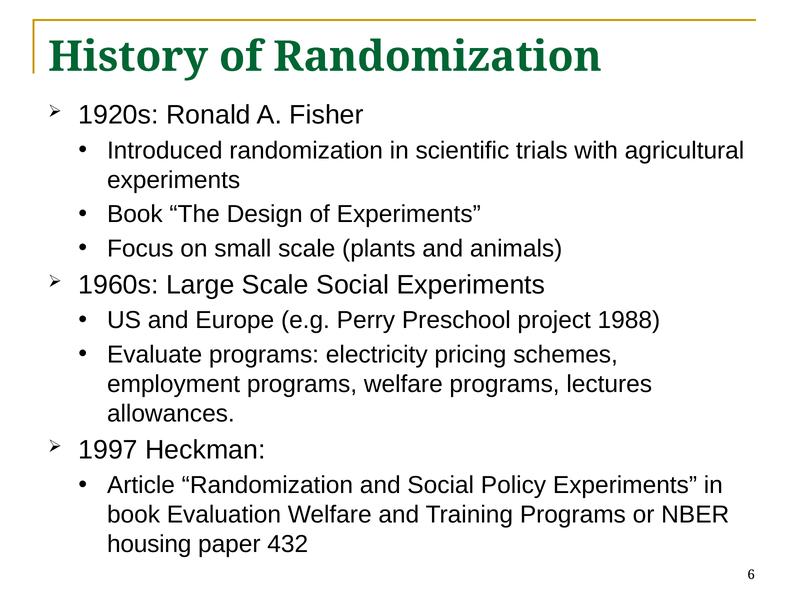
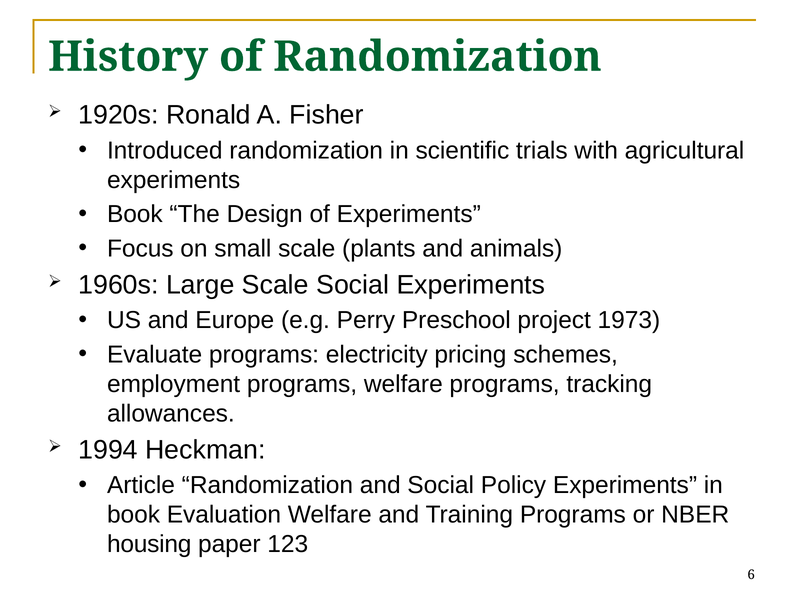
1988: 1988 -> 1973
lectures: lectures -> tracking
1997: 1997 -> 1994
432: 432 -> 123
